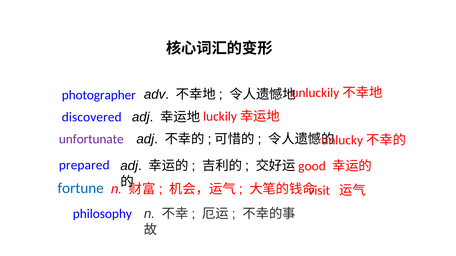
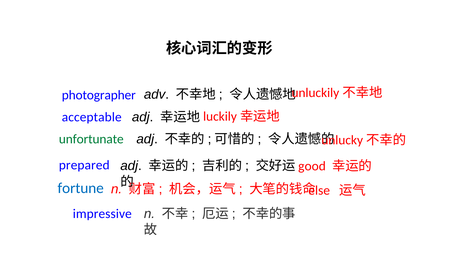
discovered: discovered -> acceptable
unfortunate colour: purple -> green
visit: visit -> else
philosophy: philosophy -> impressive
